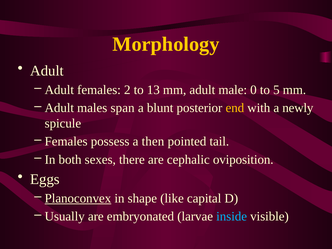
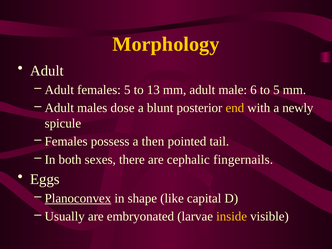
females 2: 2 -> 5
0: 0 -> 6
span: span -> dose
oviposition: oviposition -> fingernails
inside colour: light blue -> yellow
